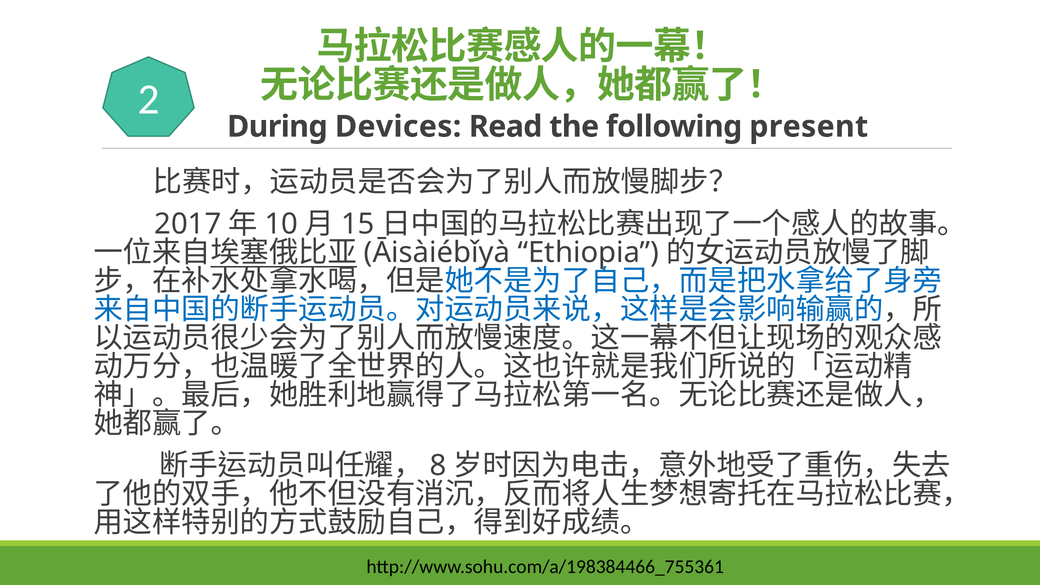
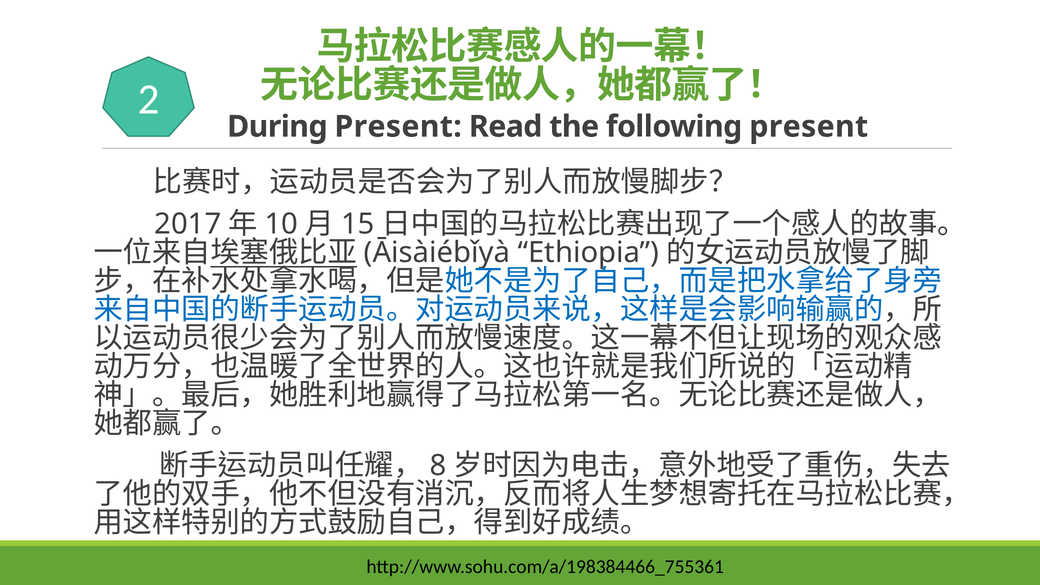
During Devices: Devices -> Present
